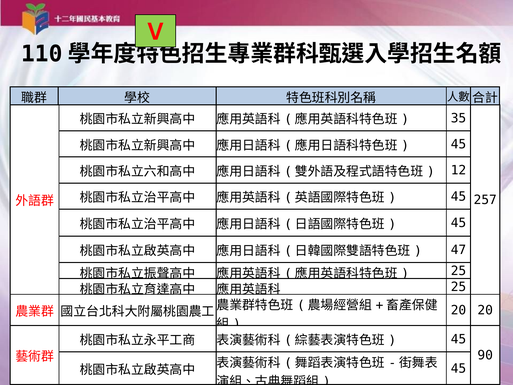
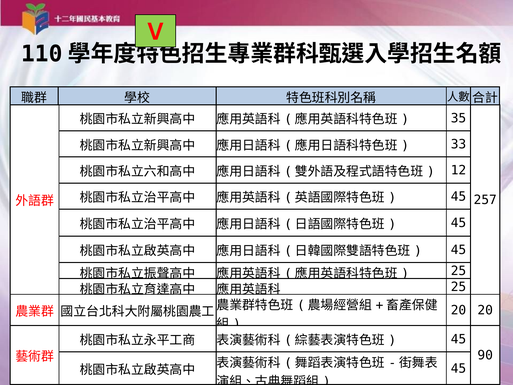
45 at (458, 144): 45 -> 33
47 at (458, 250): 47 -> 45
